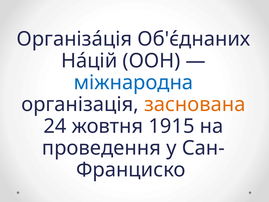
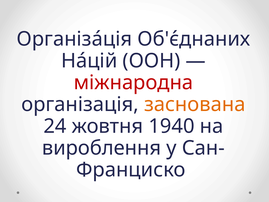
міжнародна colour: blue -> red
1915: 1915 -> 1940
проведення: проведення -> вироблення
